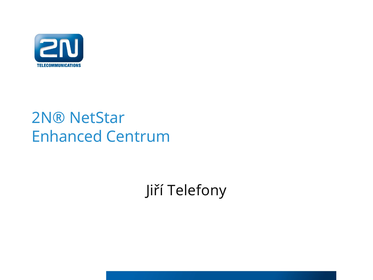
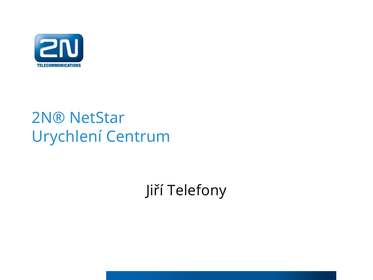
Enhanced: Enhanced -> Urychlení
